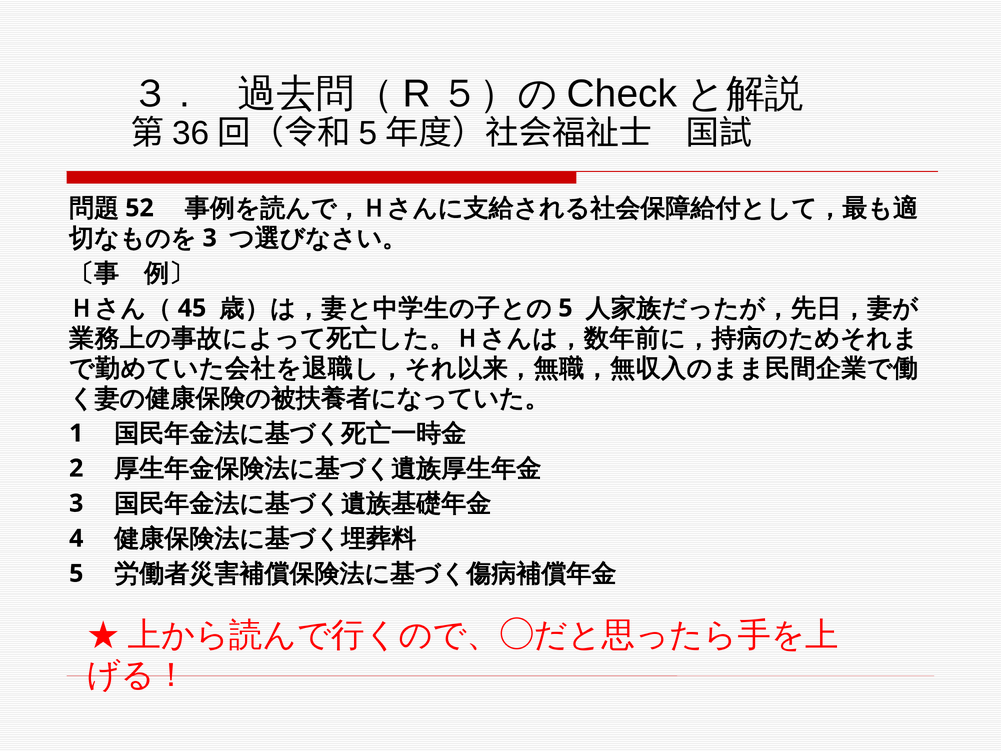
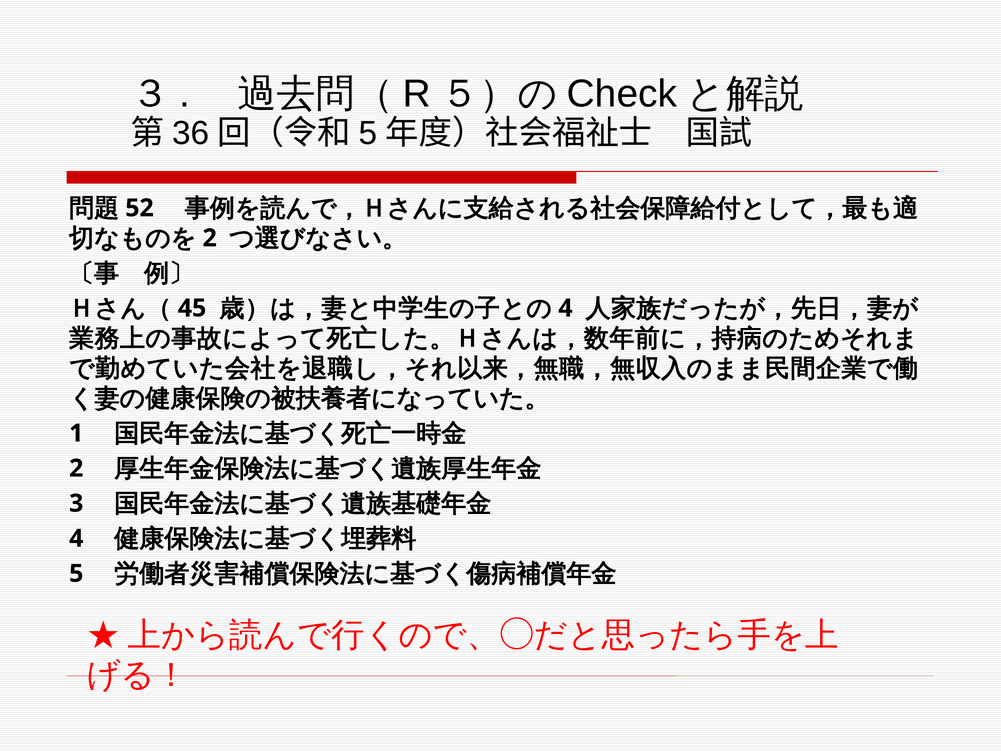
3 at (210, 238): 3 -> 2
5 at (565, 308): 5 -> 4
